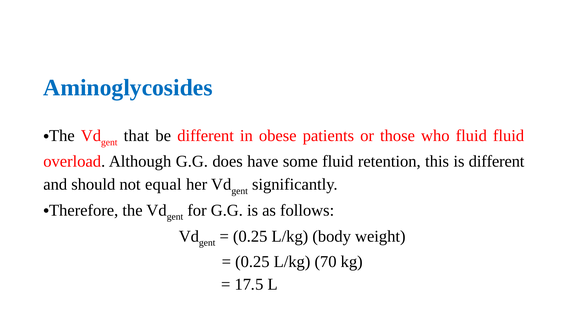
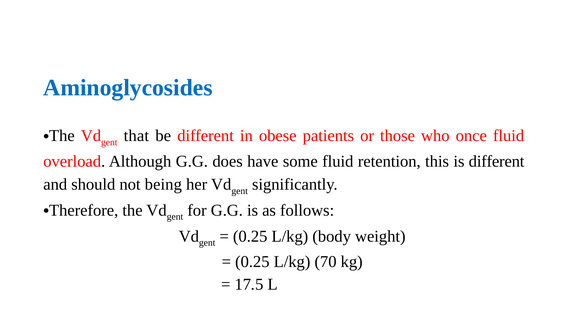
who fluid: fluid -> once
equal: equal -> being
